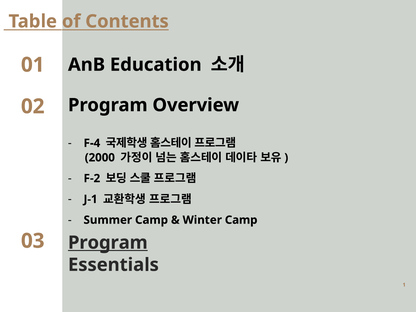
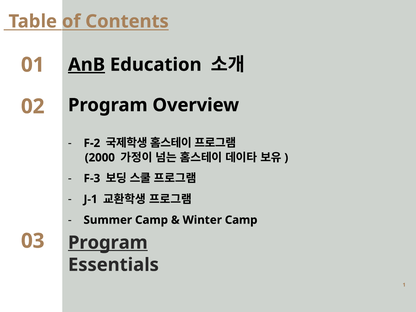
AnB underline: none -> present
F-4: F-4 -> F-2
F-2: F-2 -> F-3
